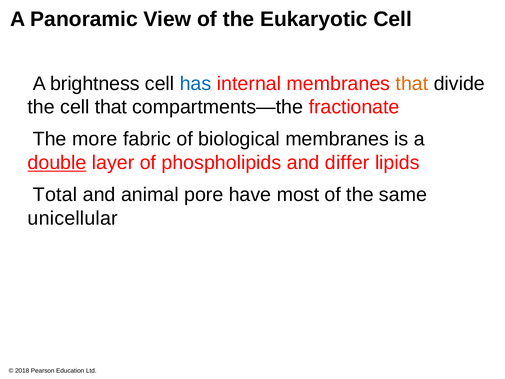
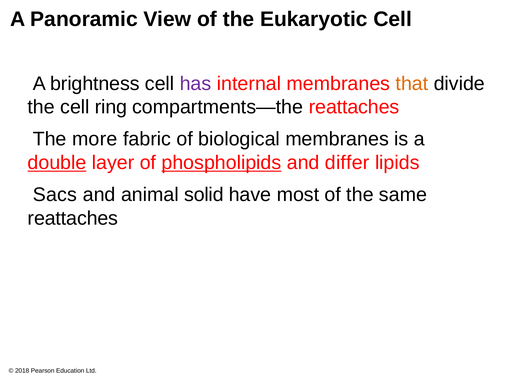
has colour: blue -> purple
cell that: that -> ring
compartments—the fractionate: fractionate -> reattaches
phospholipids underline: none -> present
Total: Total -> Sacs
pore: pore -> solid
unicellular at (73, 218): unicellular -> reattaches
